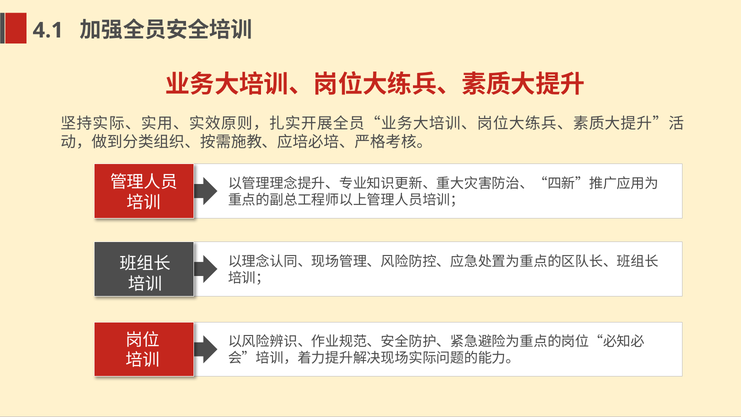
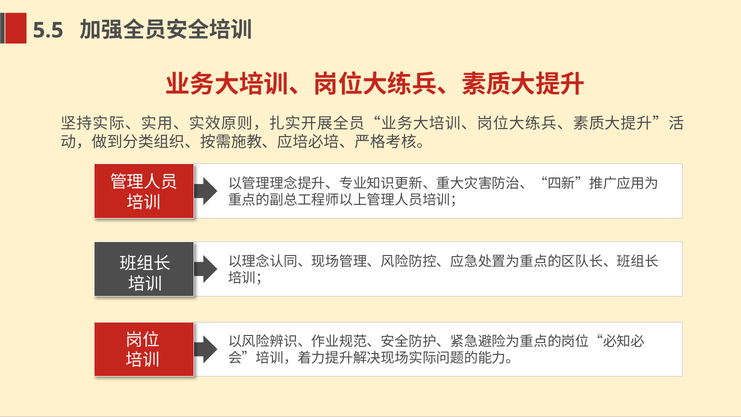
4.1: 4.1 -> 5.5
